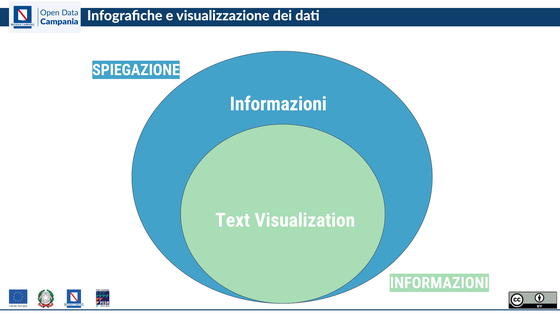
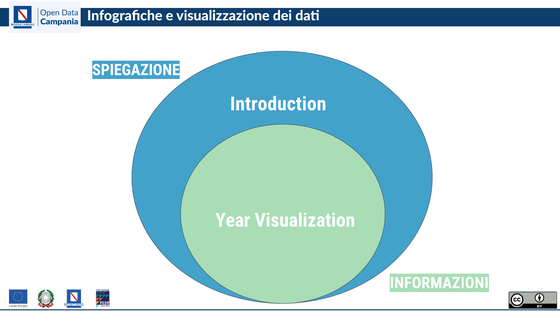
Informazioni at (278, 104): Informazioni -> Introduction
Text: Text -> Year
